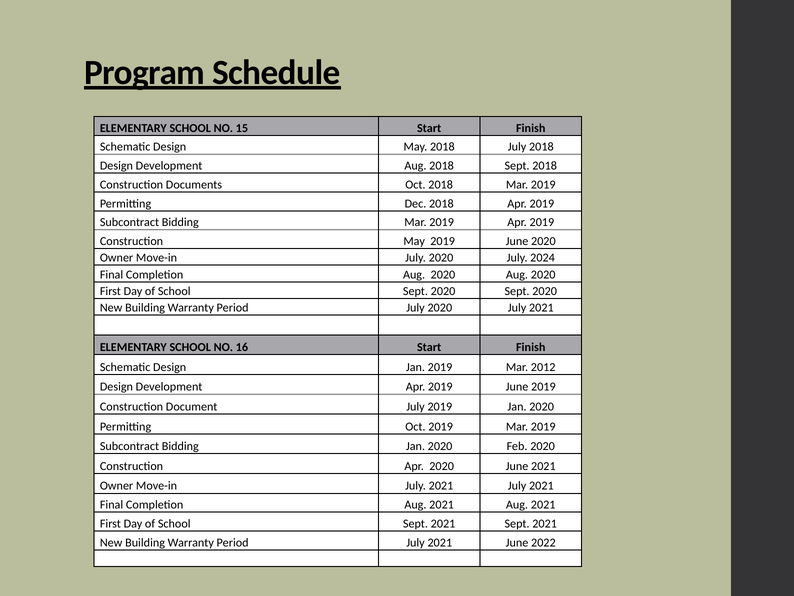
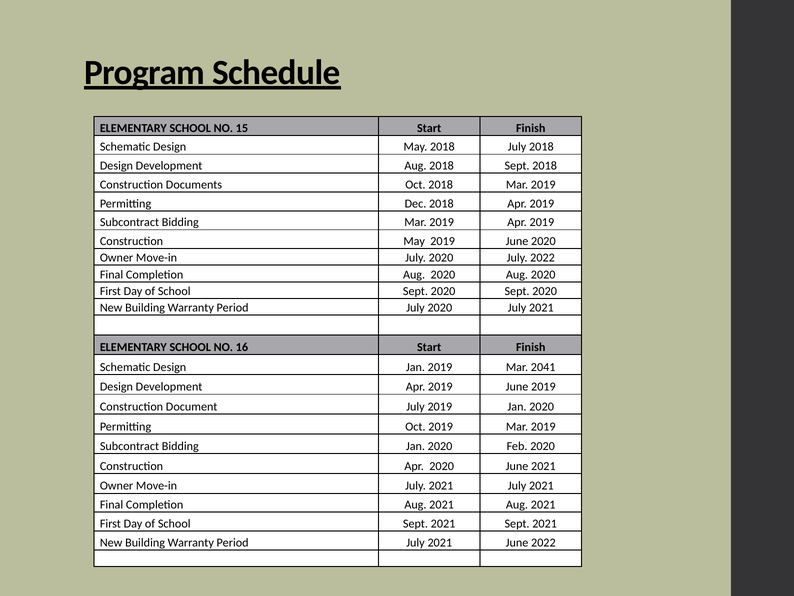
July 2024: 2024 -> 2022
2012: 2012 -> 2041
